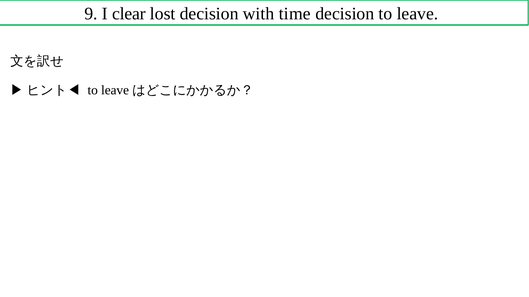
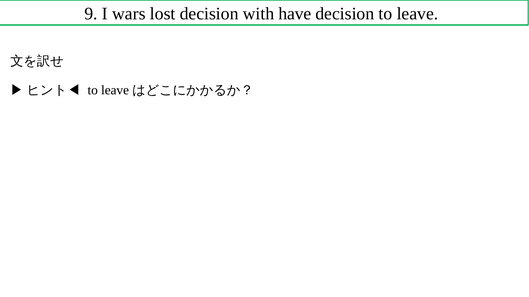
clear: clear -> wars
time: time -> have
